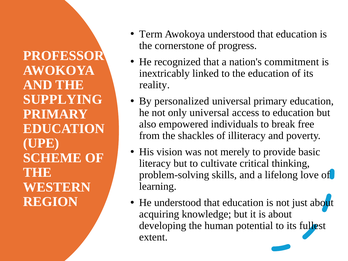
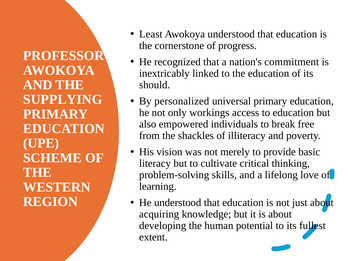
Term: Term -> Least
reality: reality -> should
only universal: universal -> workings
